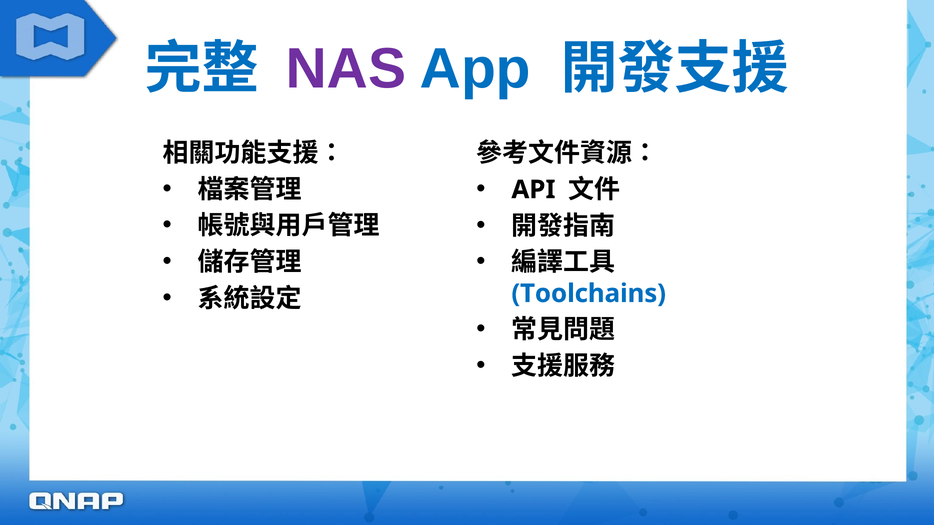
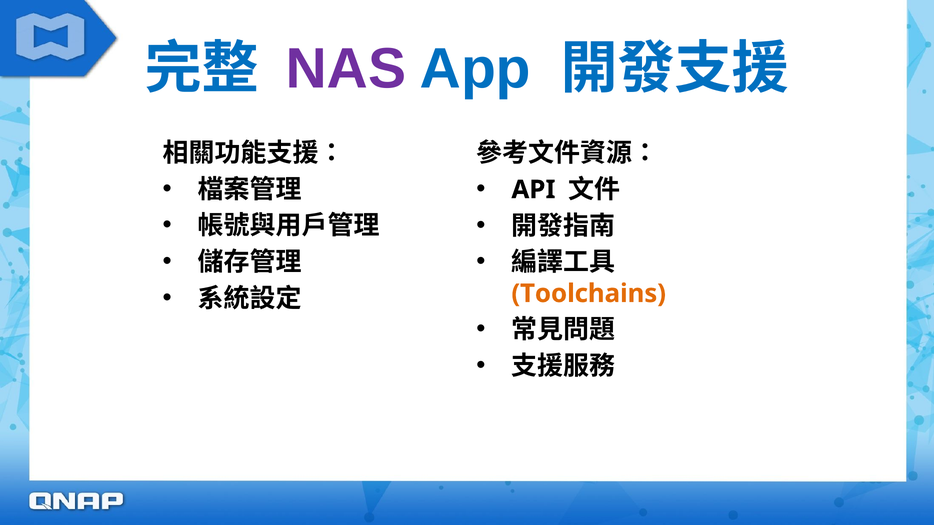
Toolchains colour: blue -> orange
